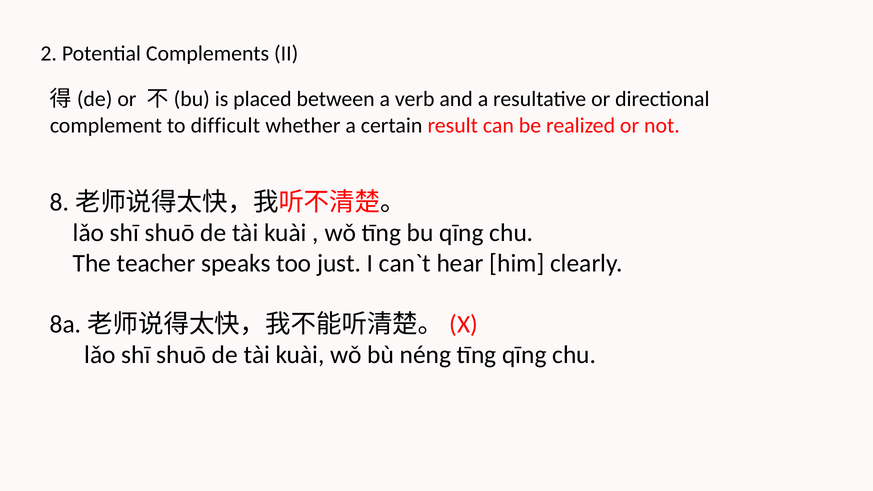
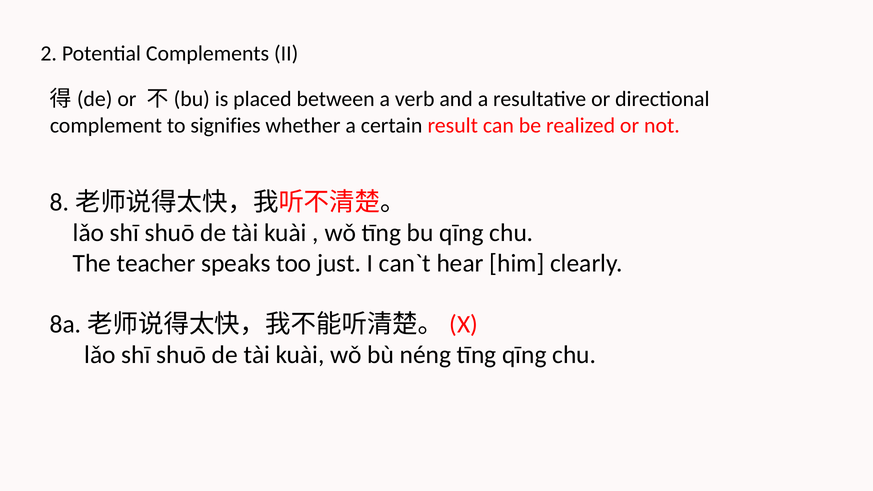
difficult: difficult -> signifies
